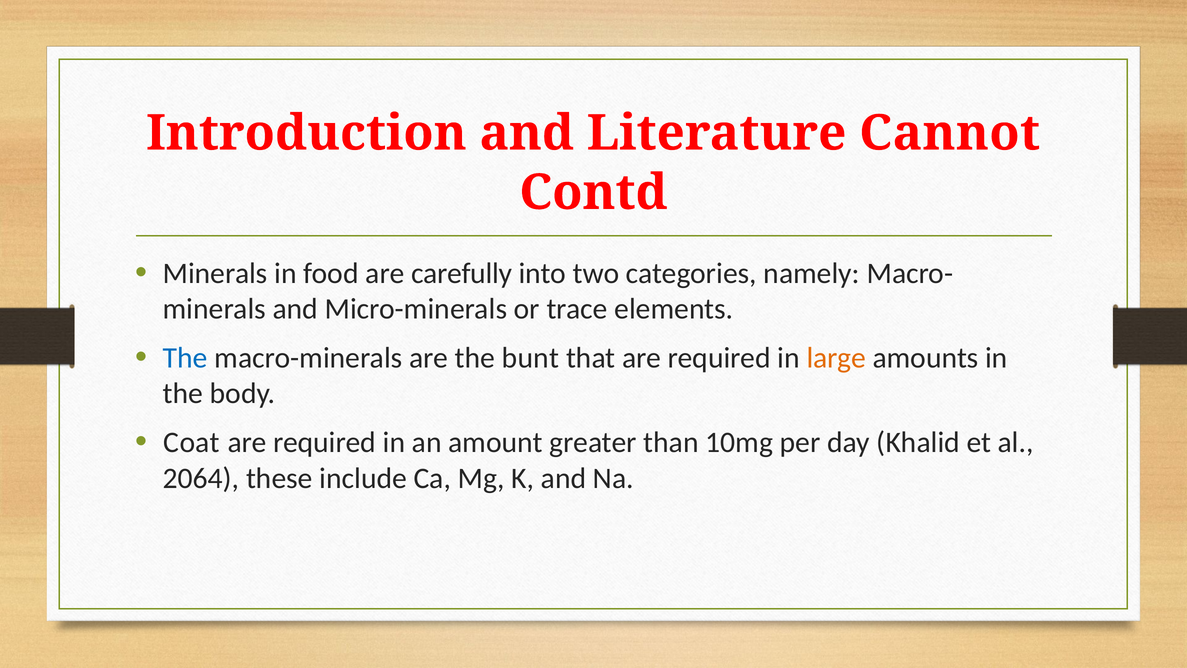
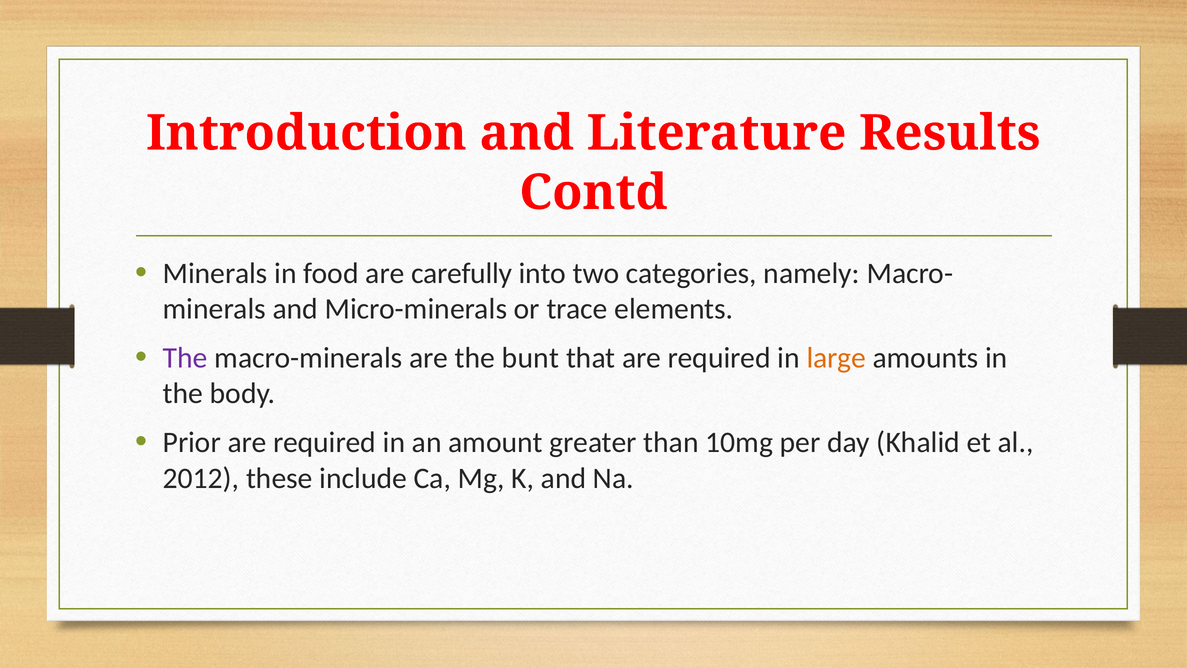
Cannot: Cannot -> Results
The at (185, 358) colour: blue -> purple
Coat: Coat -> Prior
2064: 2064 -> 2012
